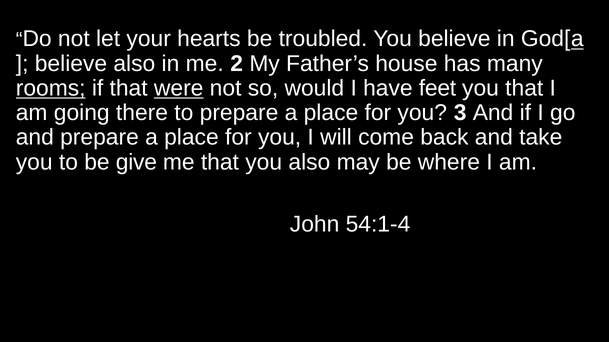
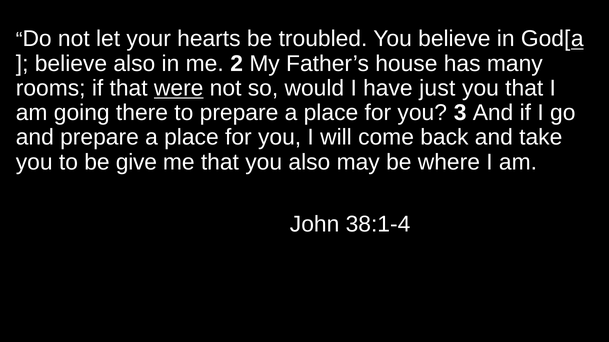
rooms underline: present -> none
feet: feet -> just
54:1-4: 54:1-4 -> 38:1-4
